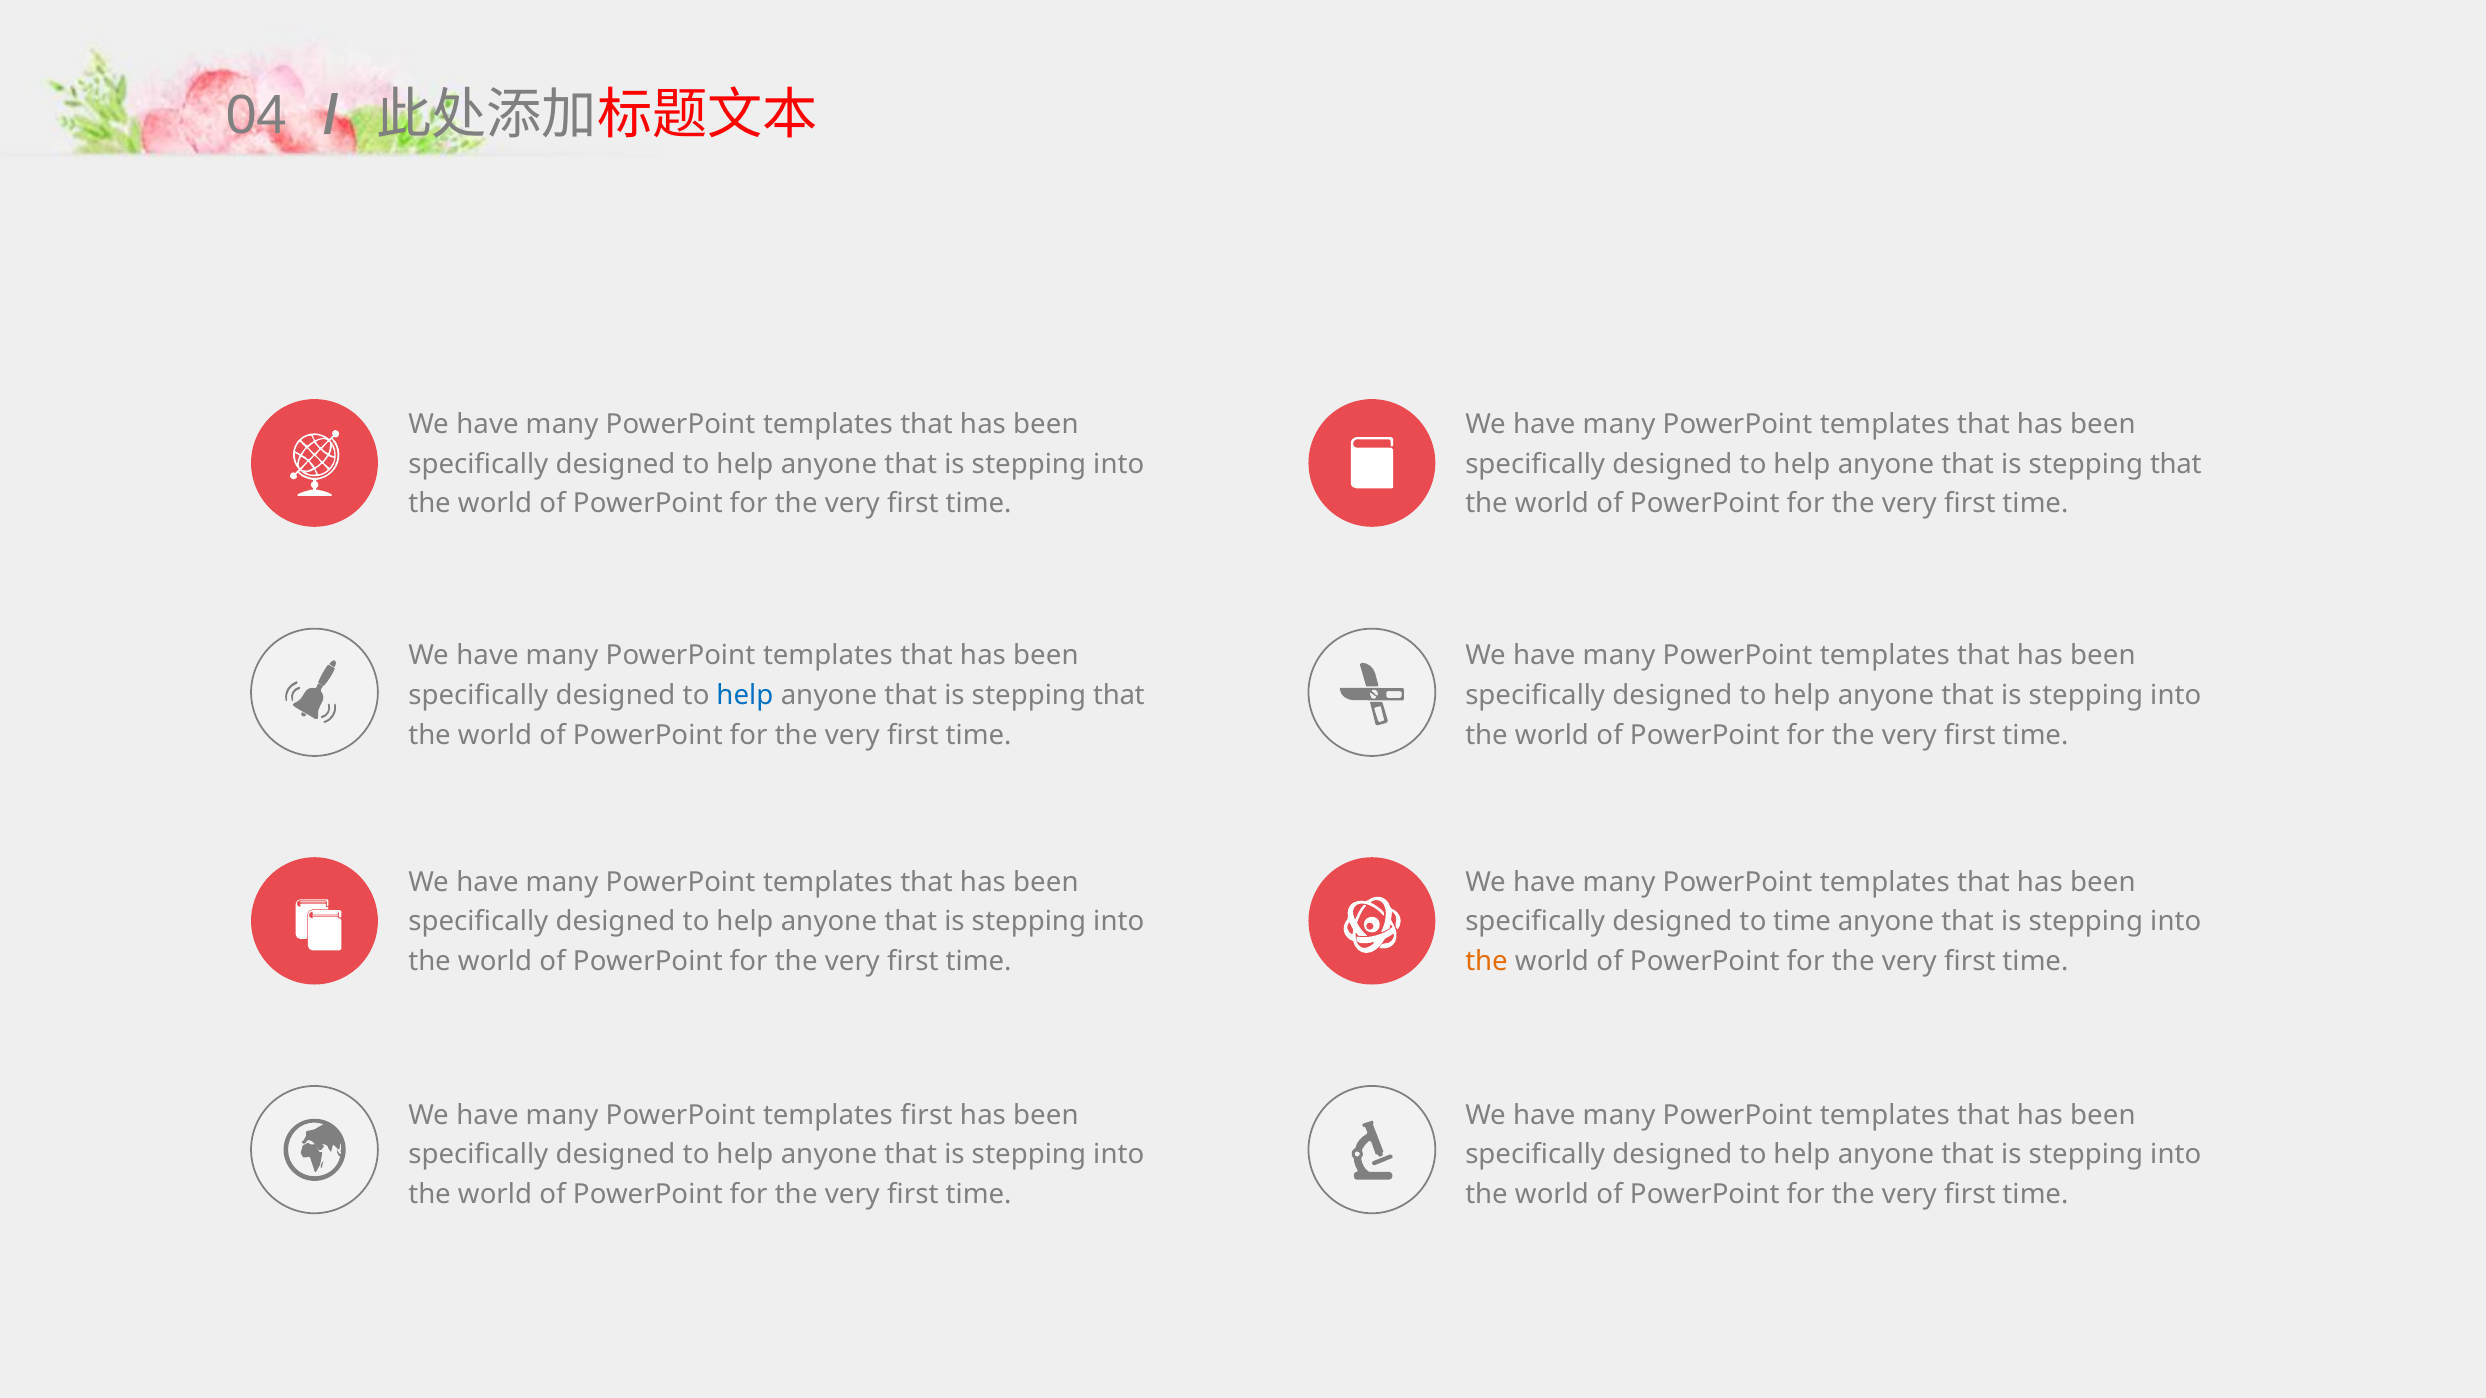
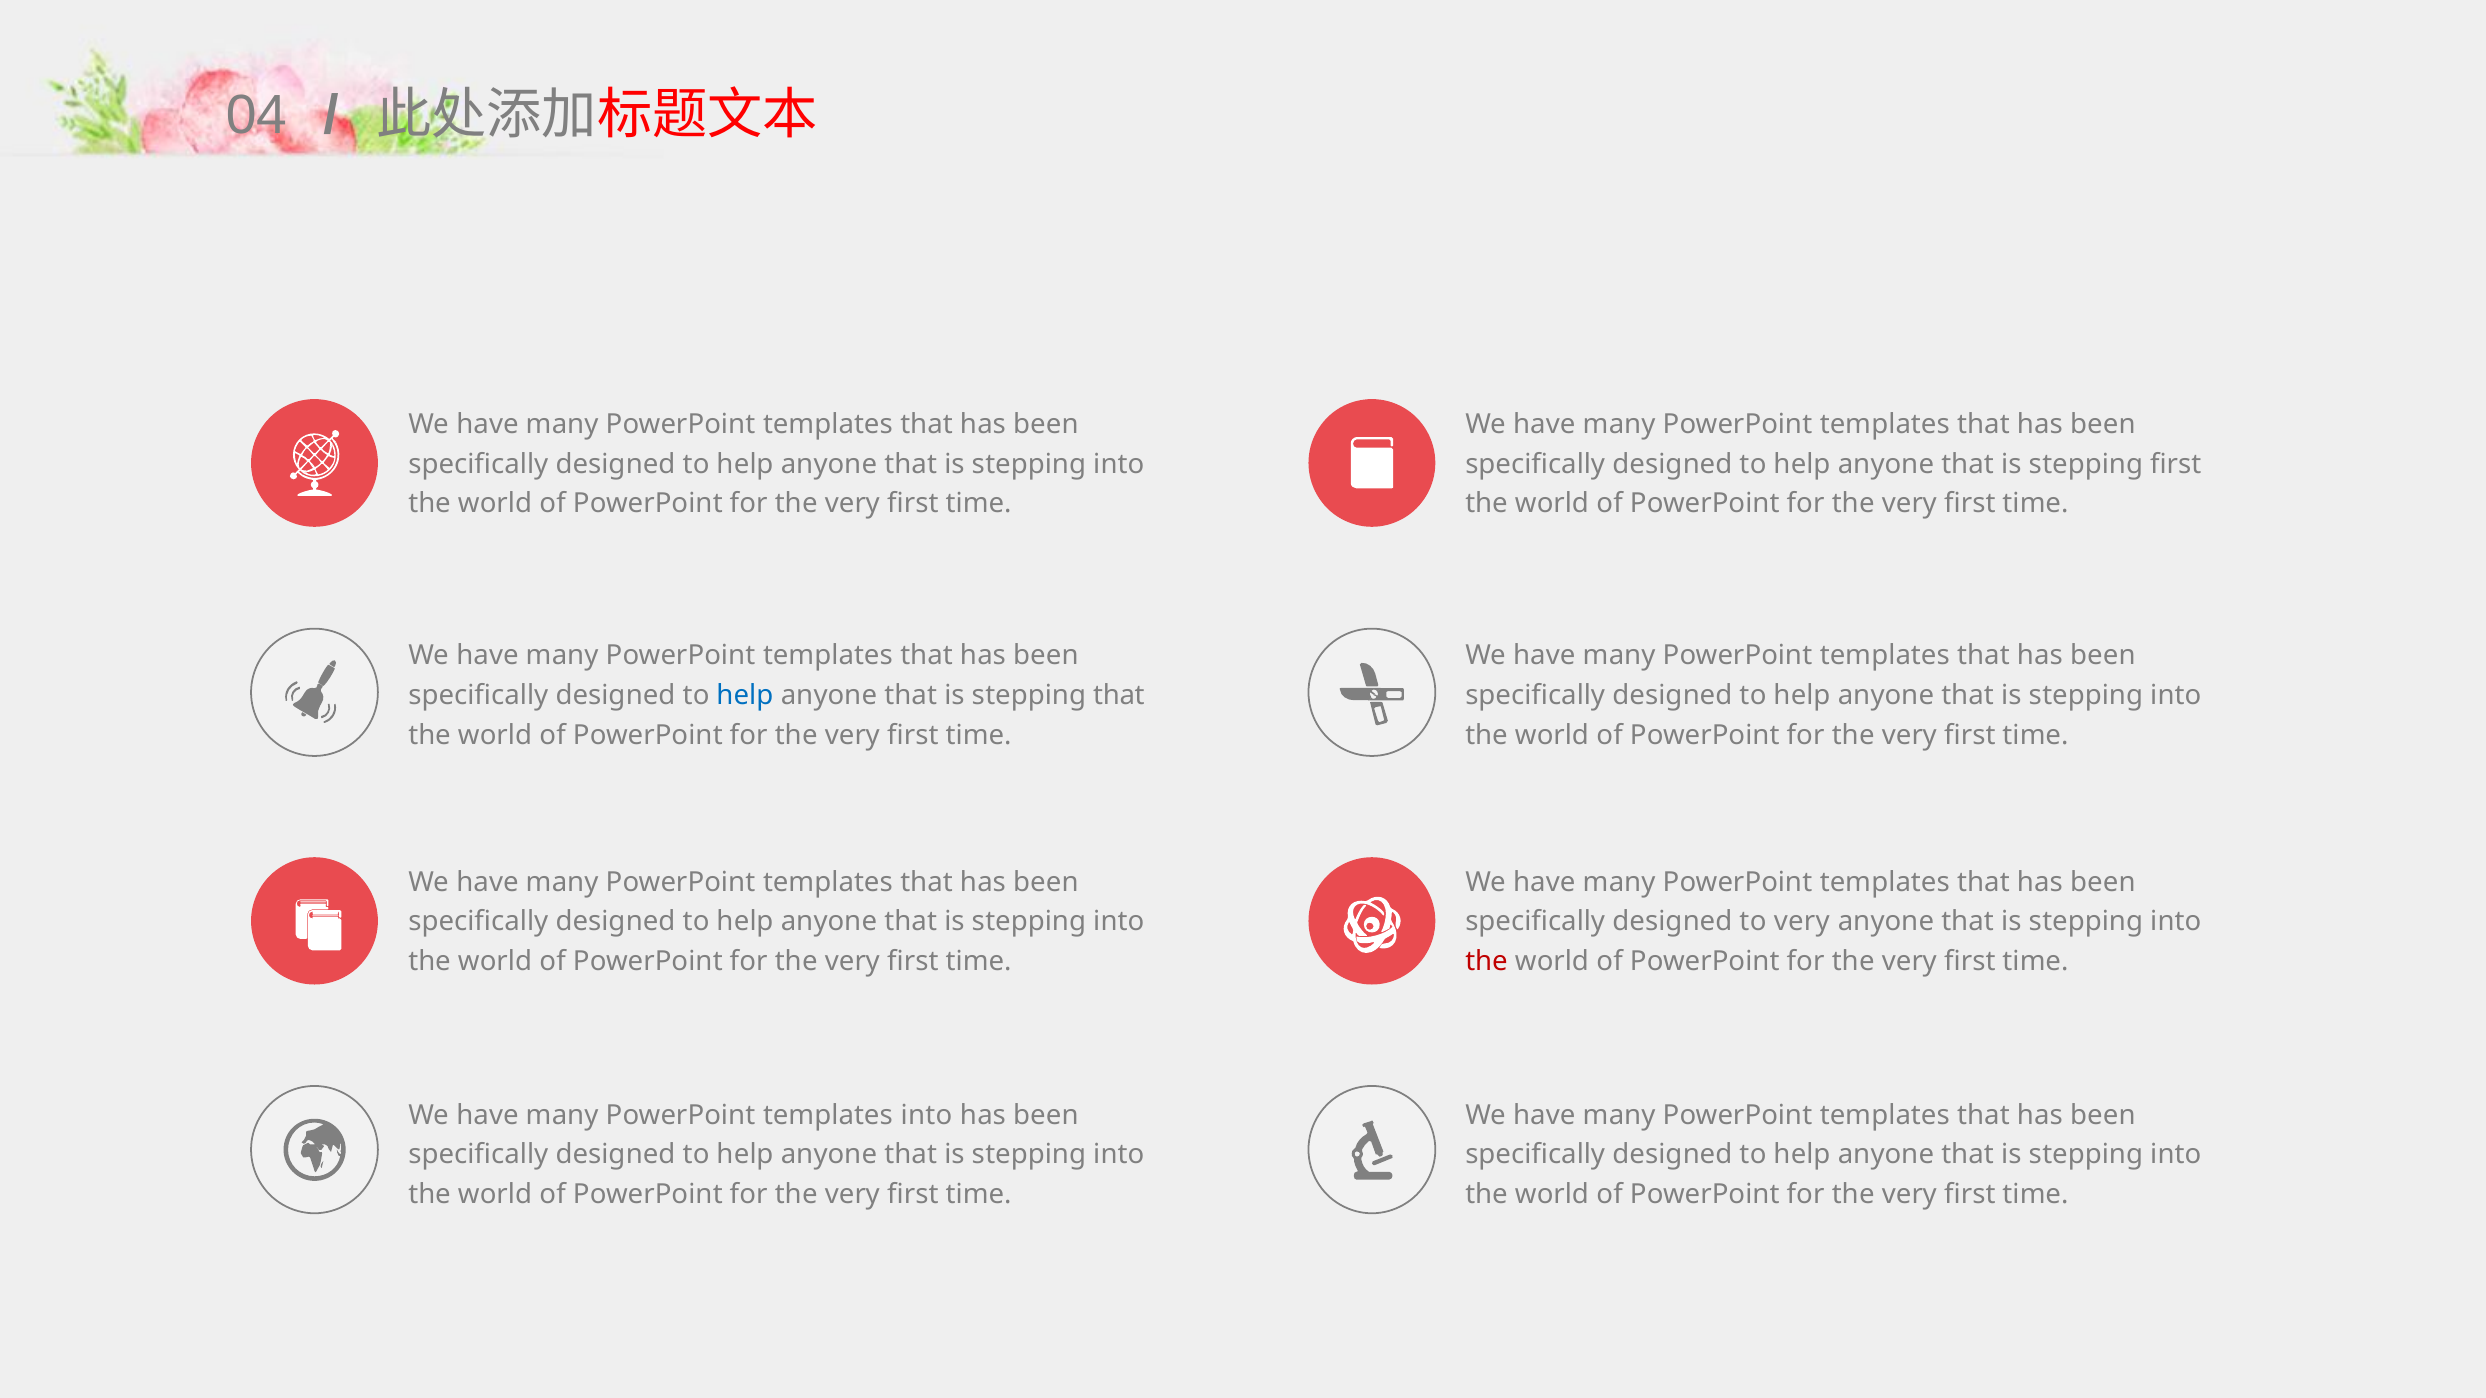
that at (2176, 464): that -> first
to time: time -> very
the at (1487, 962) colour: orange -> red
templates first: first -> into
